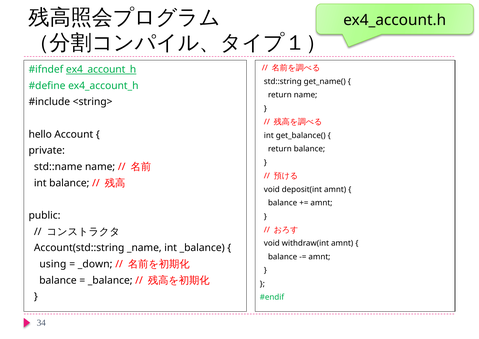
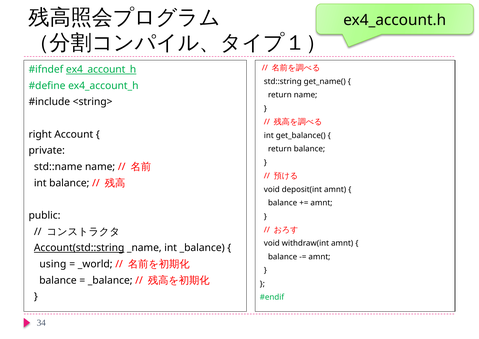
hello: hello -> right
Account(std::string underline: none -> present
_down: _down -> _world
